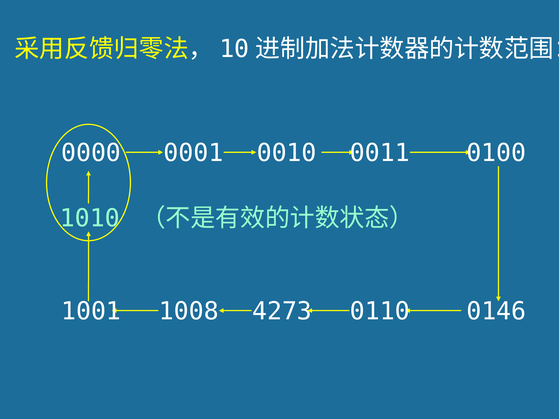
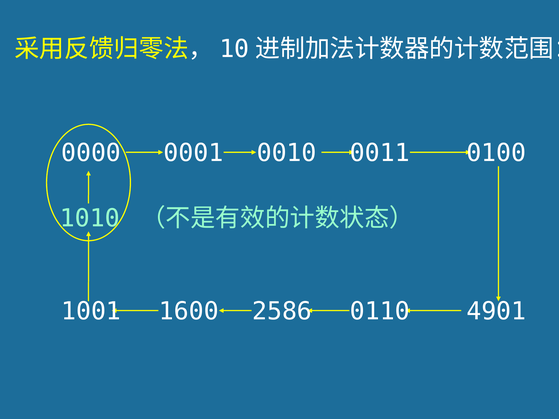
1008: 1008 -> 1600
4273: 4273 -> 2586
0146: 0146 -> 4901
